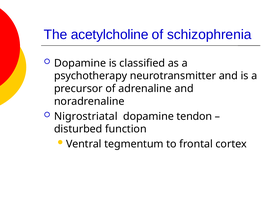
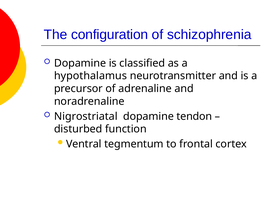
acetylcholine: acetylcholine -> configuration
psychotherapy: psychotherapy -> hypothalamus
